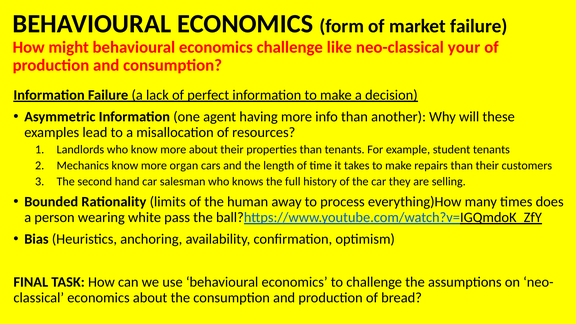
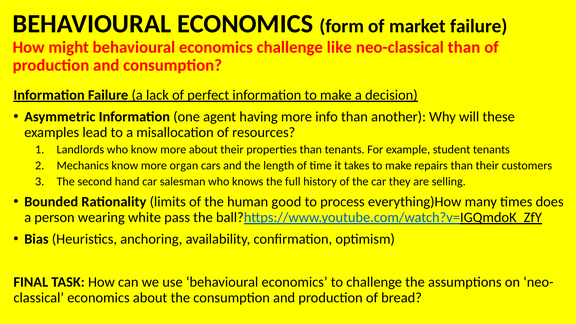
neo-classical your: your -> than
away: away -> good
